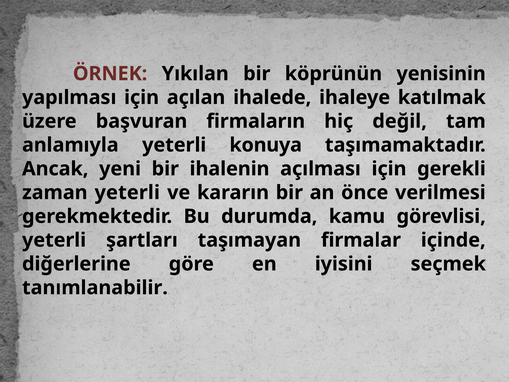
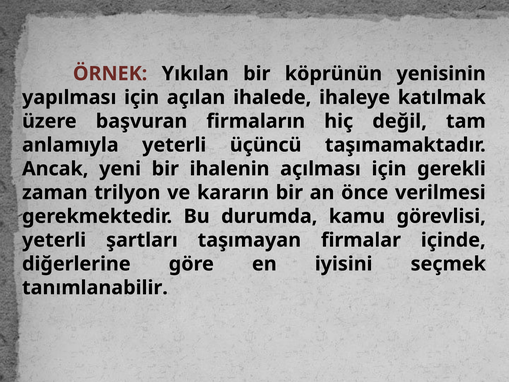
konuya: konuya -> üçüncü
zaman yeterli: yeterli -> trilyon
